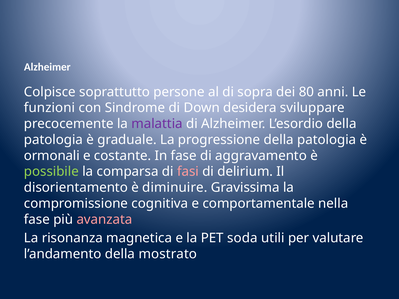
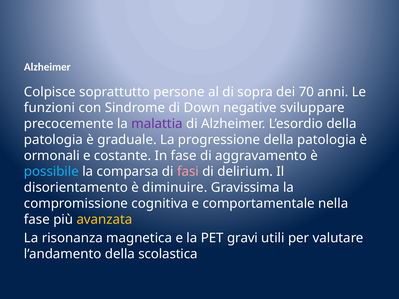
80: 80 -> 70
desidera: desidera -> negative
possibile colour: light green -> light blue
avanzata colour: pink -> yellow
soda: soda -> gravi
mostrato: mostrato -> scolastica
